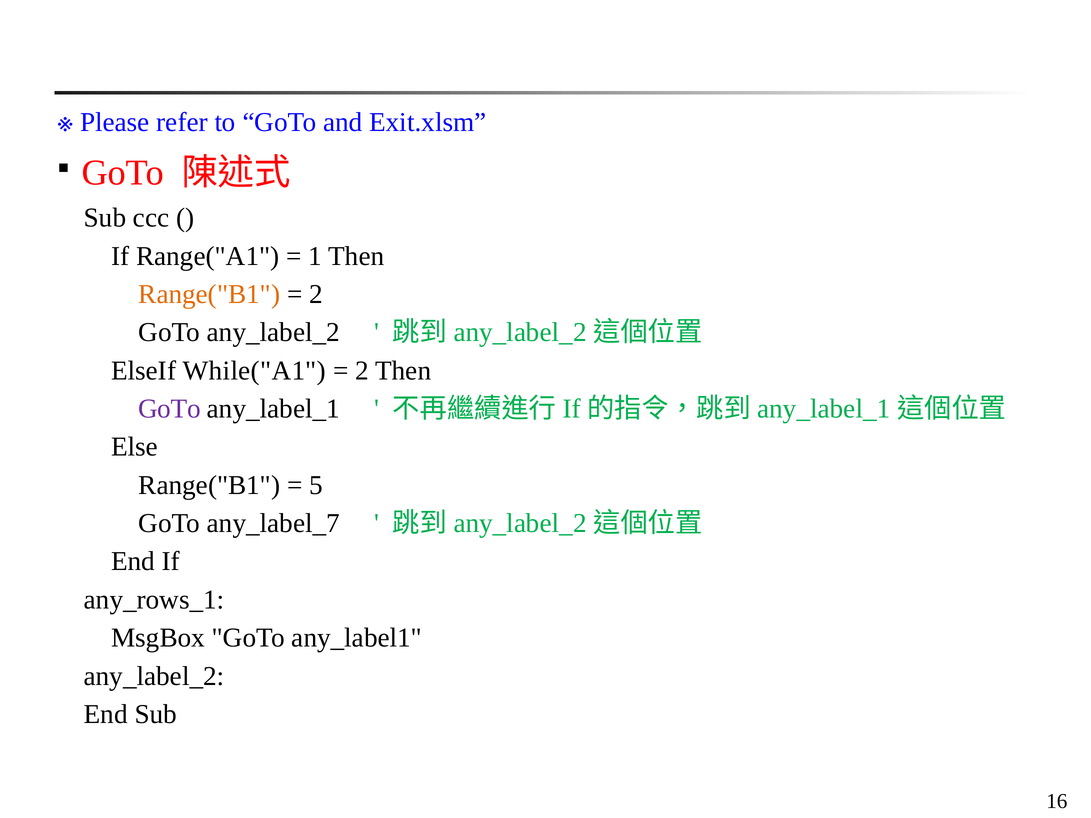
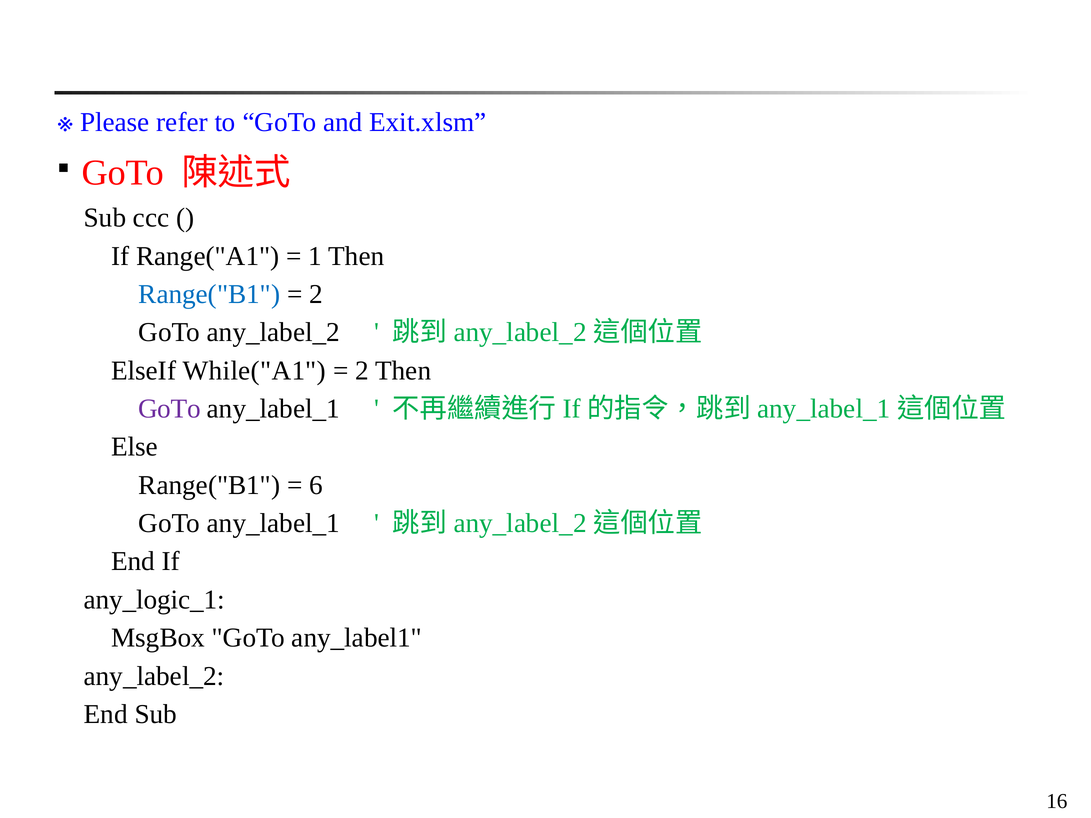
Range("B1 at (209, 294) colour: orange -> blue
5: 5 -> 6
any_label_7 at (273, 523): any_label_7 -> any_label_1
any_rows_1: any_rows_1 -> any_logic_1
